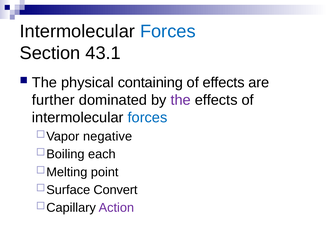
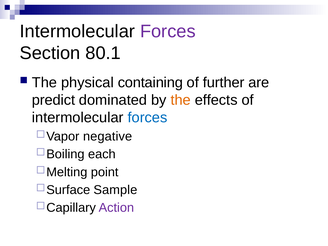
Forces at (168, 31) colour: blue -> purple
43.1: 43.1 -> 80.1
of effects: effects -> further
further: further -> predict
the at (181, 100) colour: purple -> orange
Convert: Convert -> Sample
